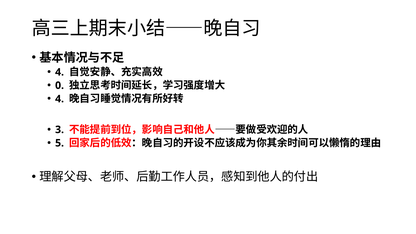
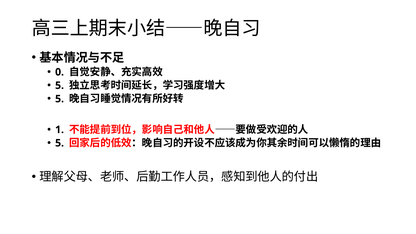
4 at (60, 72): 4 -> 0
0 at (60, 85): 0 -> 5
4 at (60, 99): 4 -> 5
3: 3 -> 1
